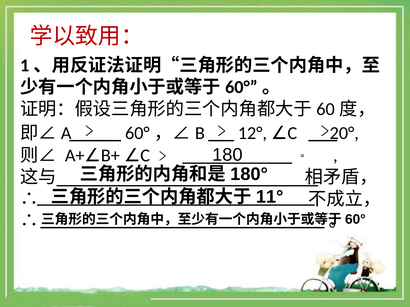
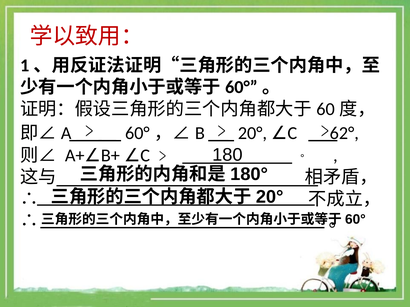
20°: 20° -> 62°
60°，∠B 12°: 12° -> 20°
11° at (270, 197): 11° -> 20°
